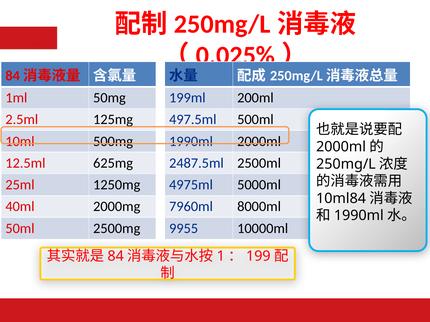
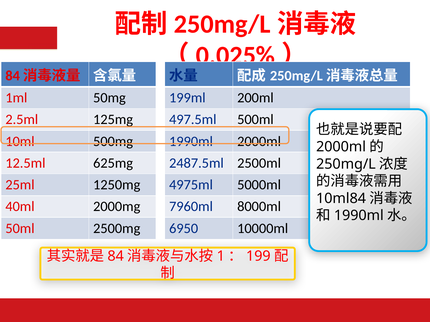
9955: 9955 -> 6950
